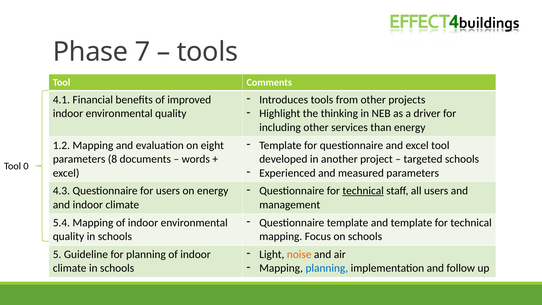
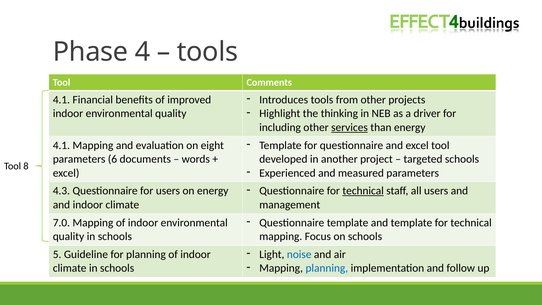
7: 7 -> 4
services underline: none -> present
1.2 at (61, 145): 1.2 -> 4.1
8: 8 -> 6
0: 0 -> 8
5.4: 5.4 -> 7.0
noise colour: orange -> blue
